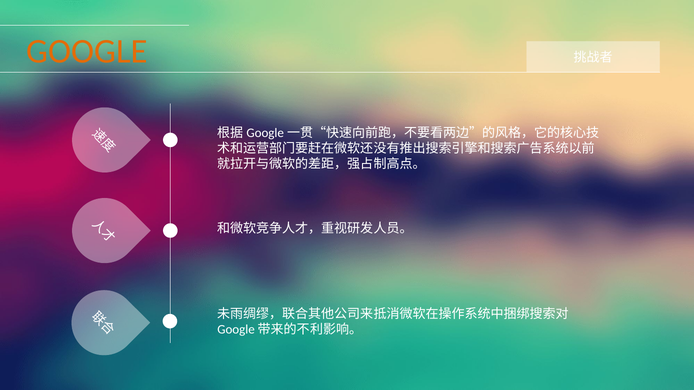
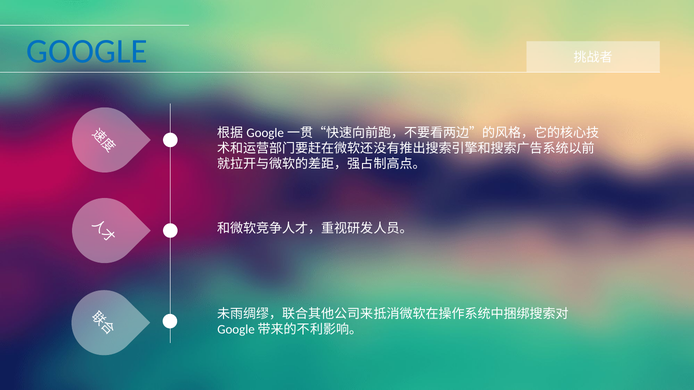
GOOGLE colour: orange -> blue
